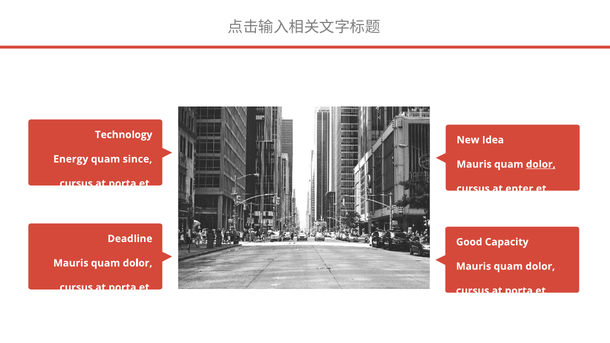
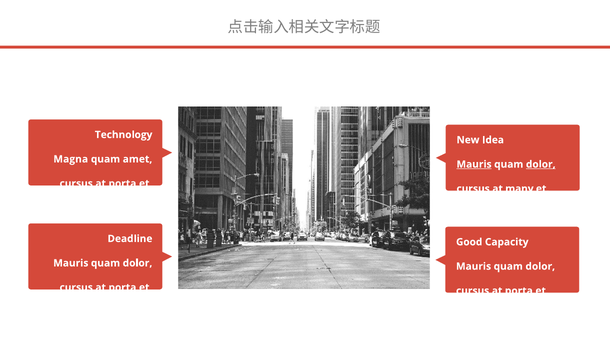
Energy: Energy -> Magna
since: since -> amet
Mauris at (474, 164) underline: none -> present
enter: enter -> many
